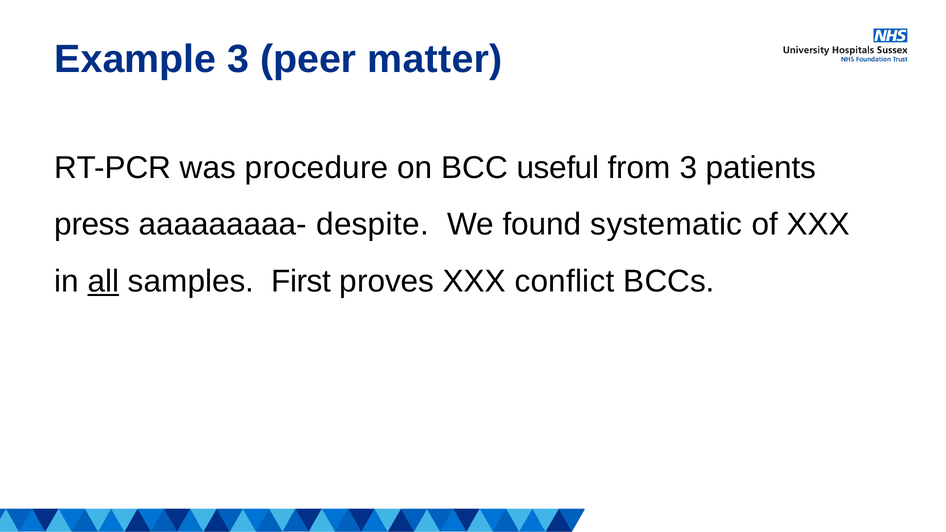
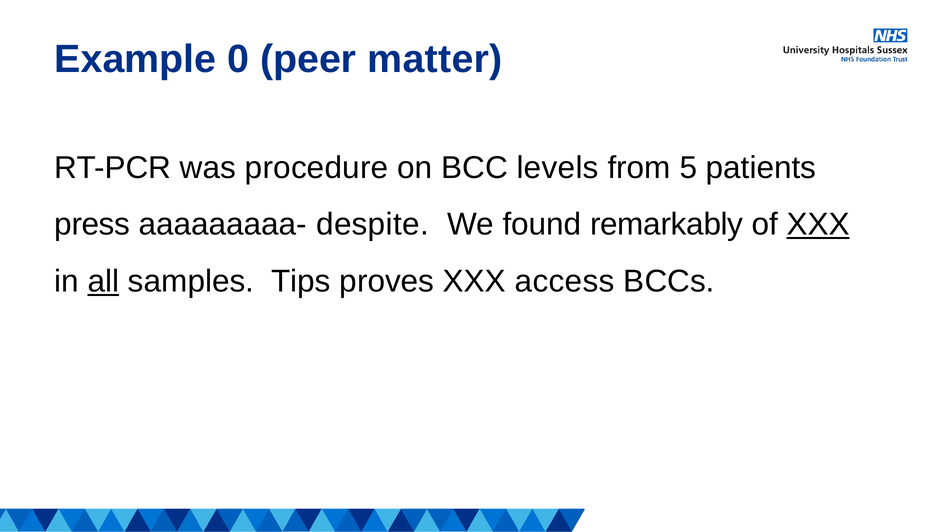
Example 3: 3 -> 0
useful: useful -> levels
from 3: 3 -> 5
systematic: systematic -> remarkably
XXX at (818, 225) underline: none -> present
First: First -> Tips
conflict: conflict -> access
